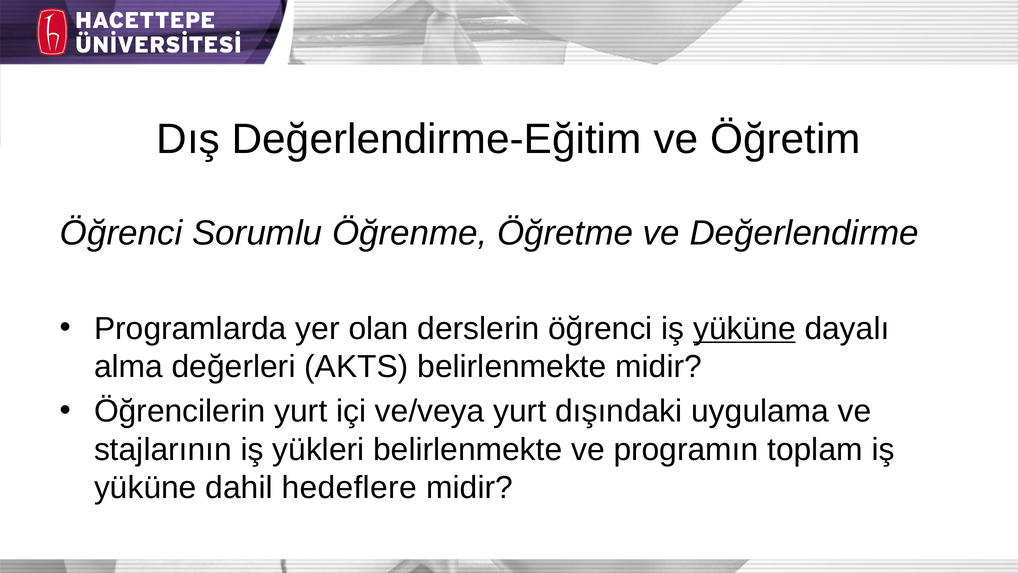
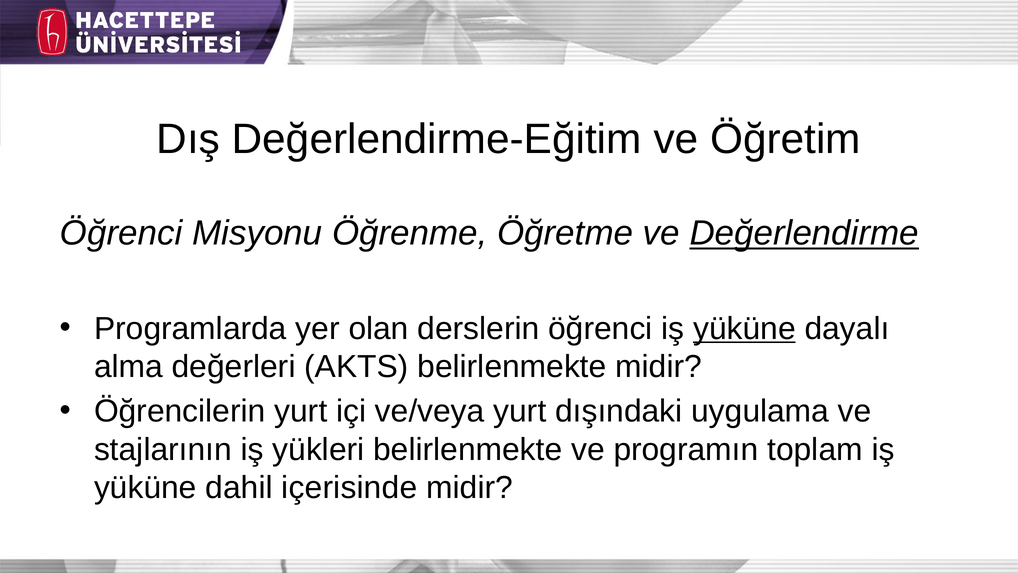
Sorumlu: Sorumlu -> Misyonu
Değerlendirme underline: none -> present
hedeflere: hedeflere -> içerisinde
